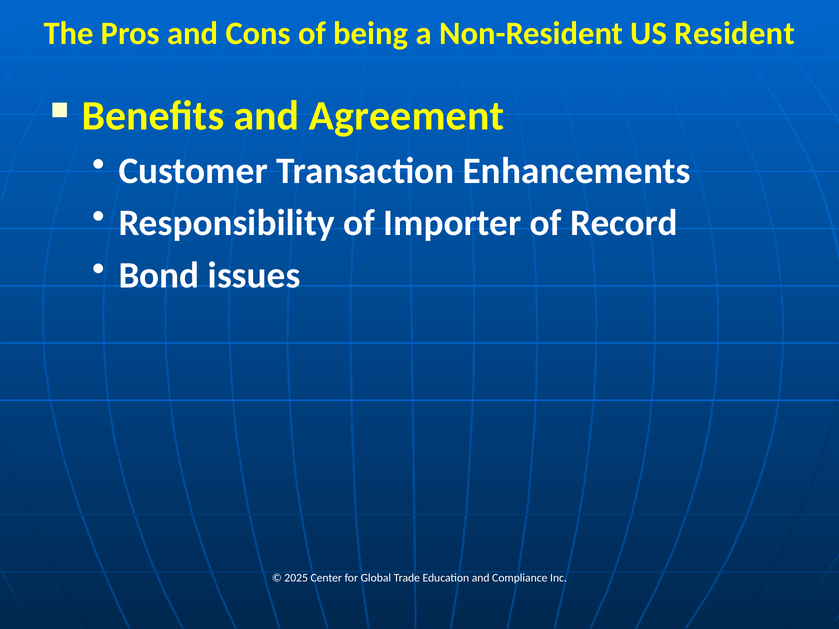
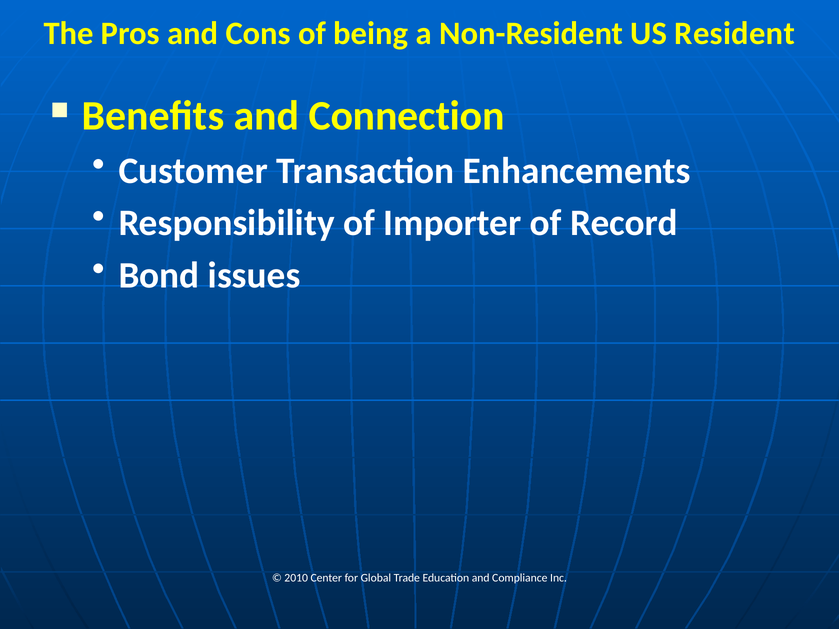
Agreement: Agreement -> Connection
2025: 2025 -> 2010
